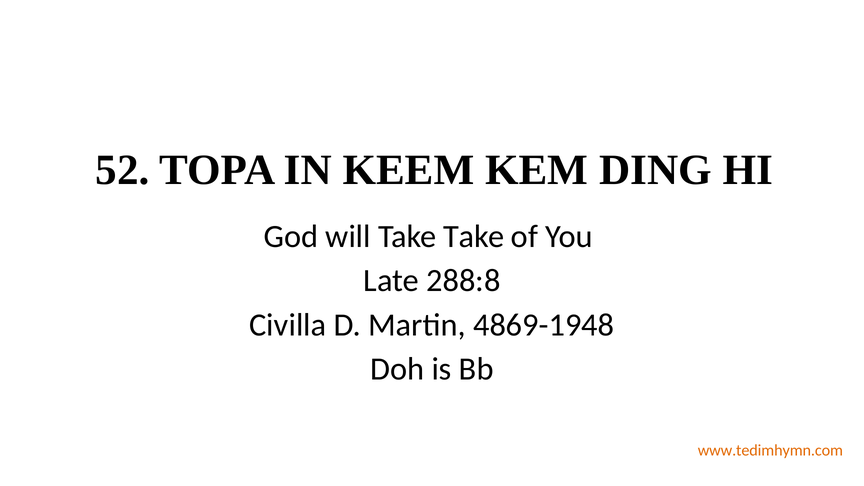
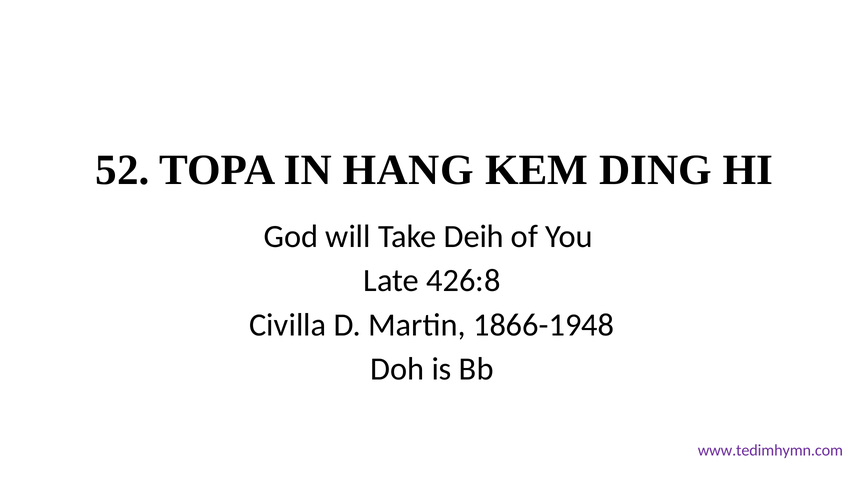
KEEM: KEEM -> HANG
Take Take: Take -> Deih
288:8: 288:8 -> 426:8
4869-1948: 4869-1948 -> 1866-1948
www.tedimhymn.com colour: orange -> purple
